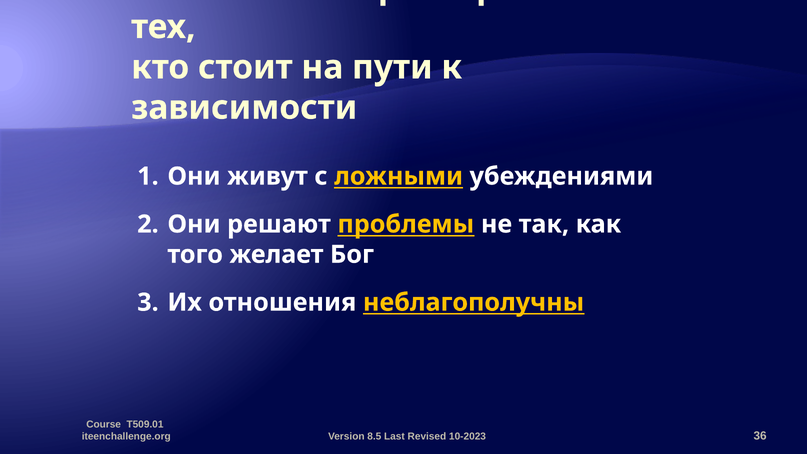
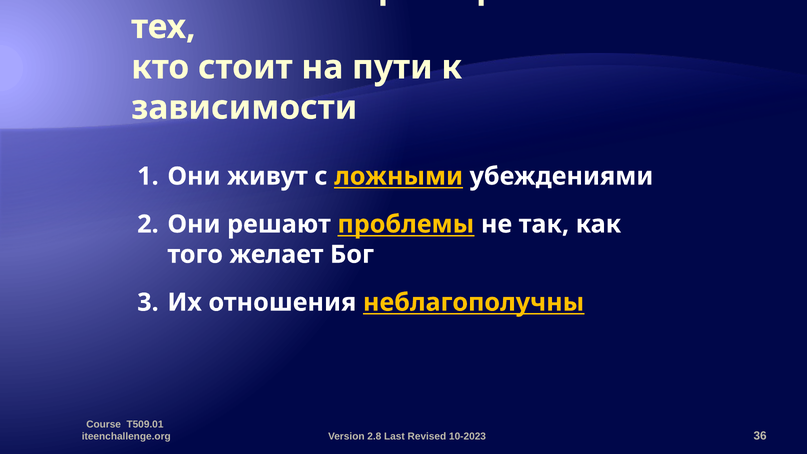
8.5: 8.5 -> 2.8
